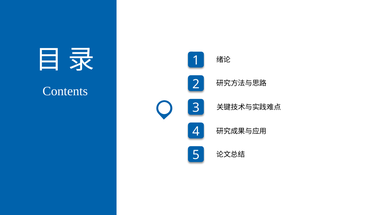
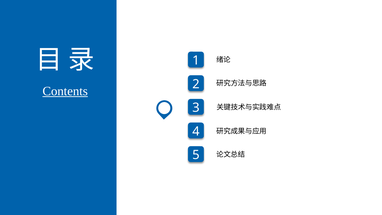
Contents underline: none -> present
